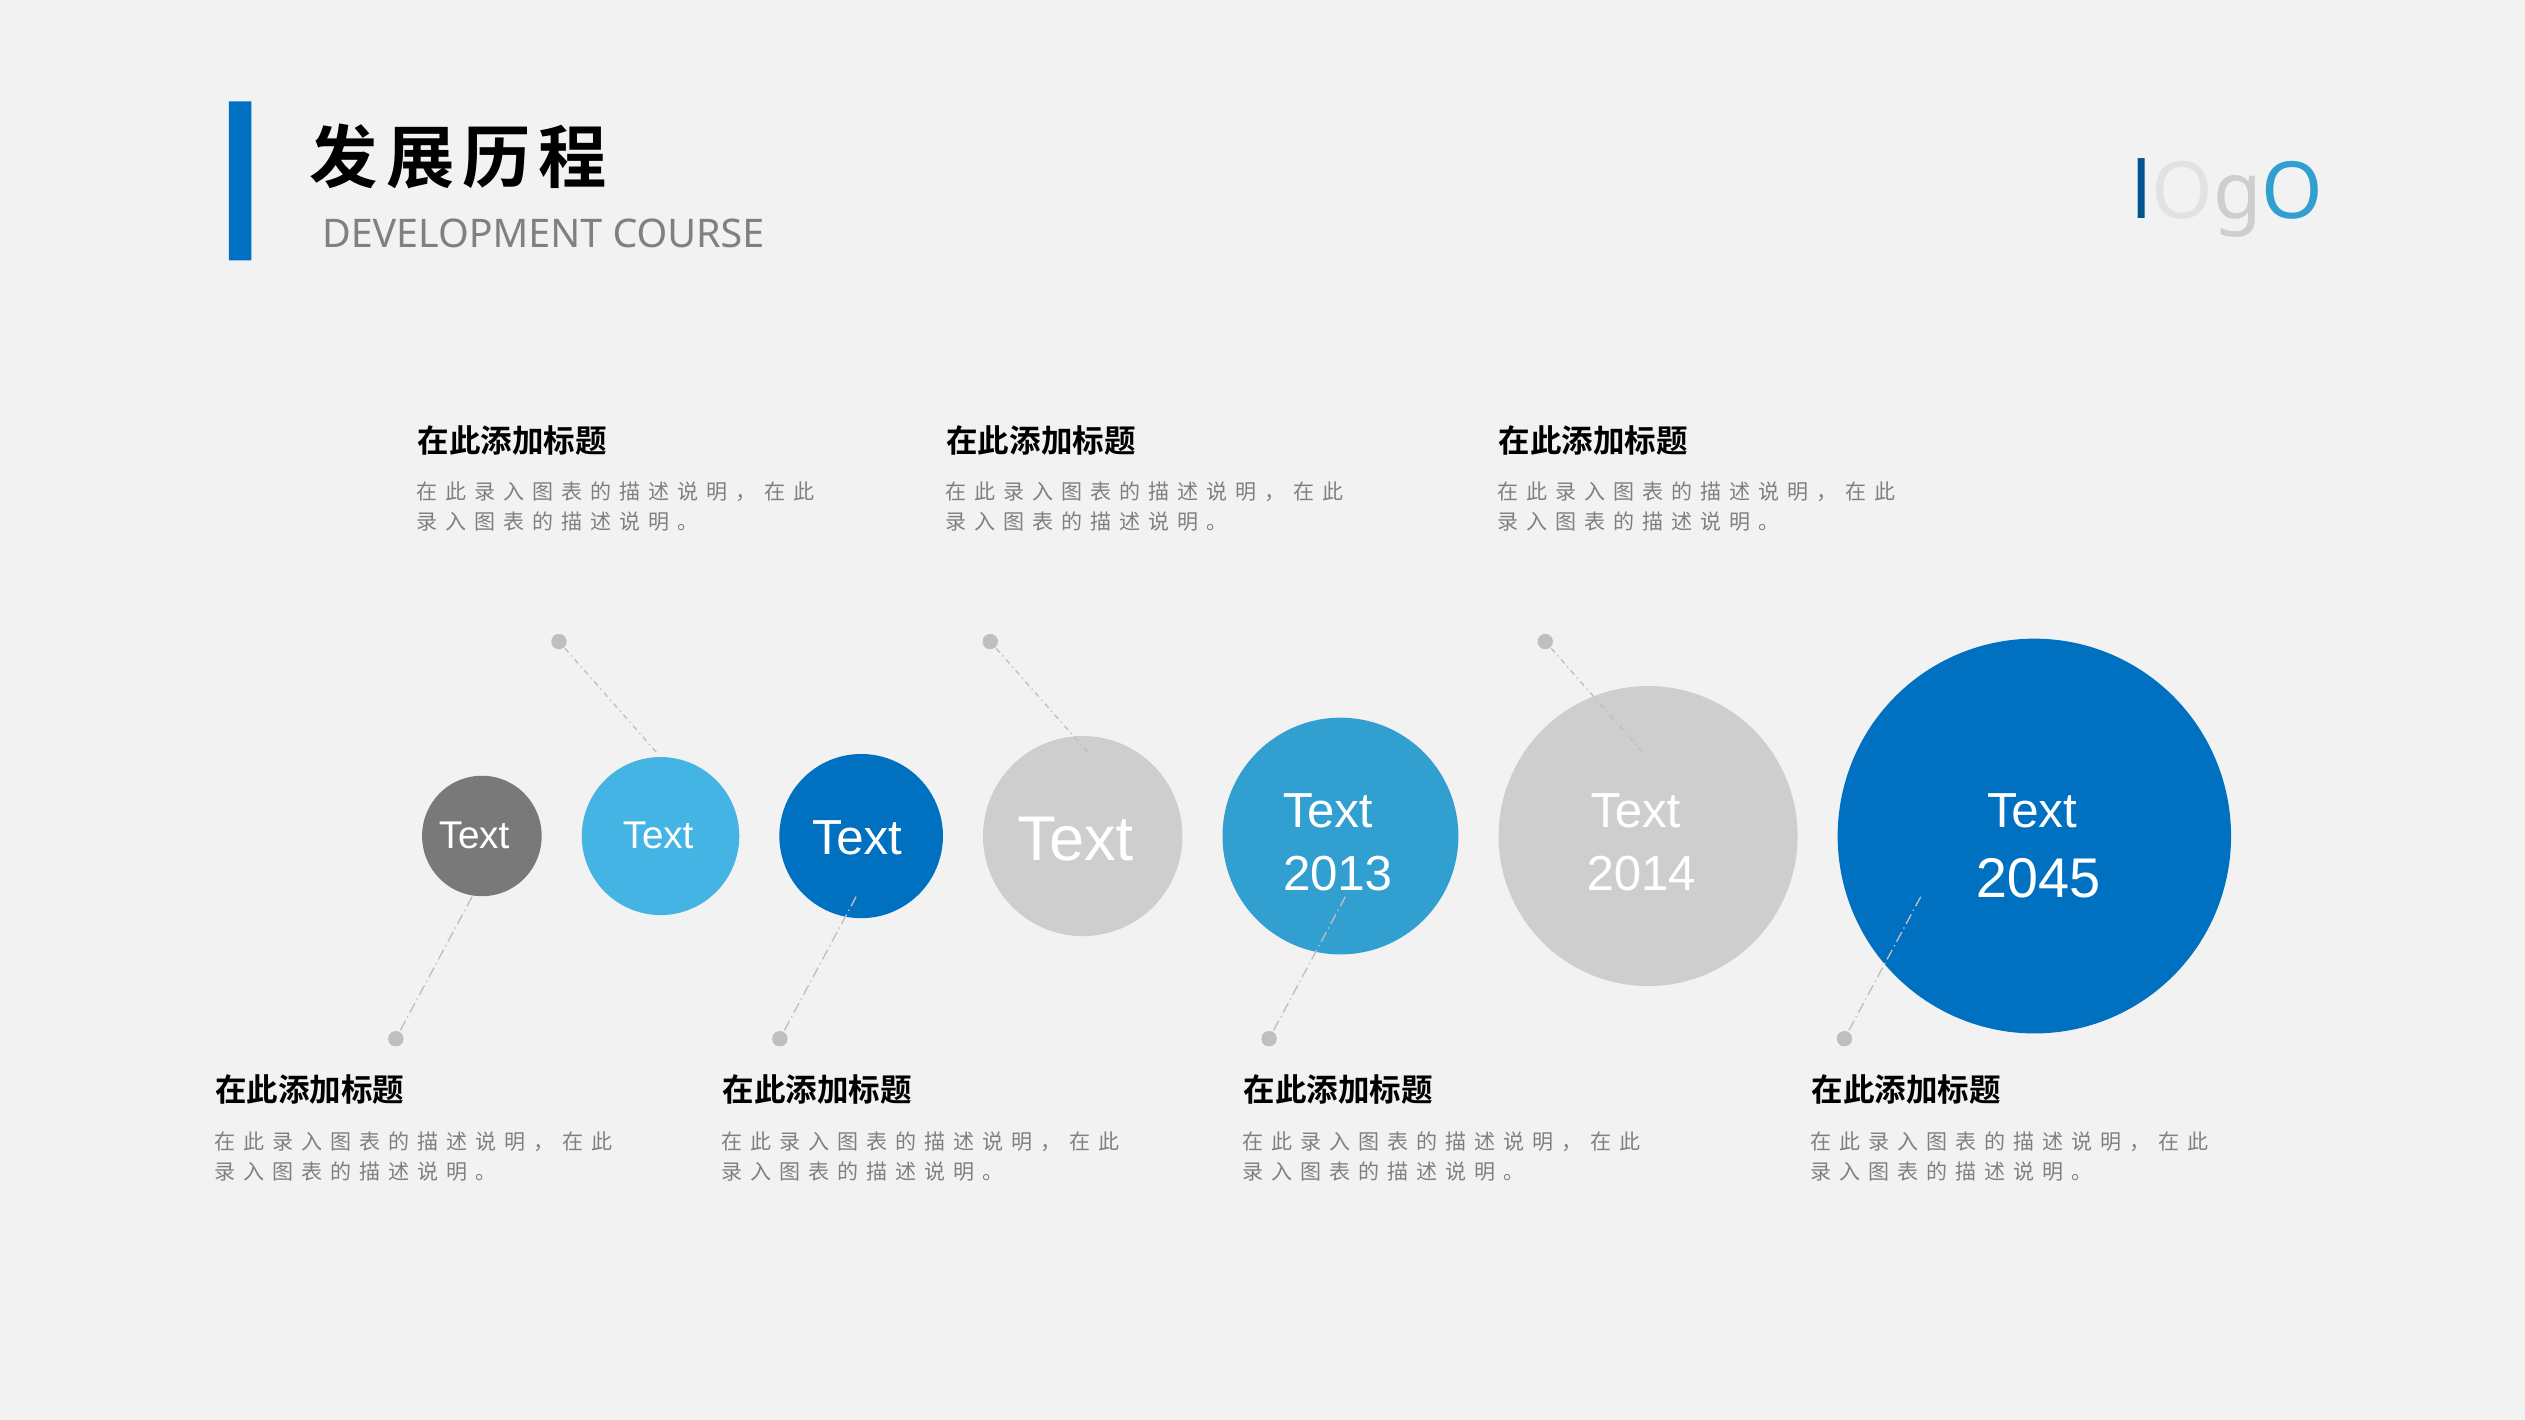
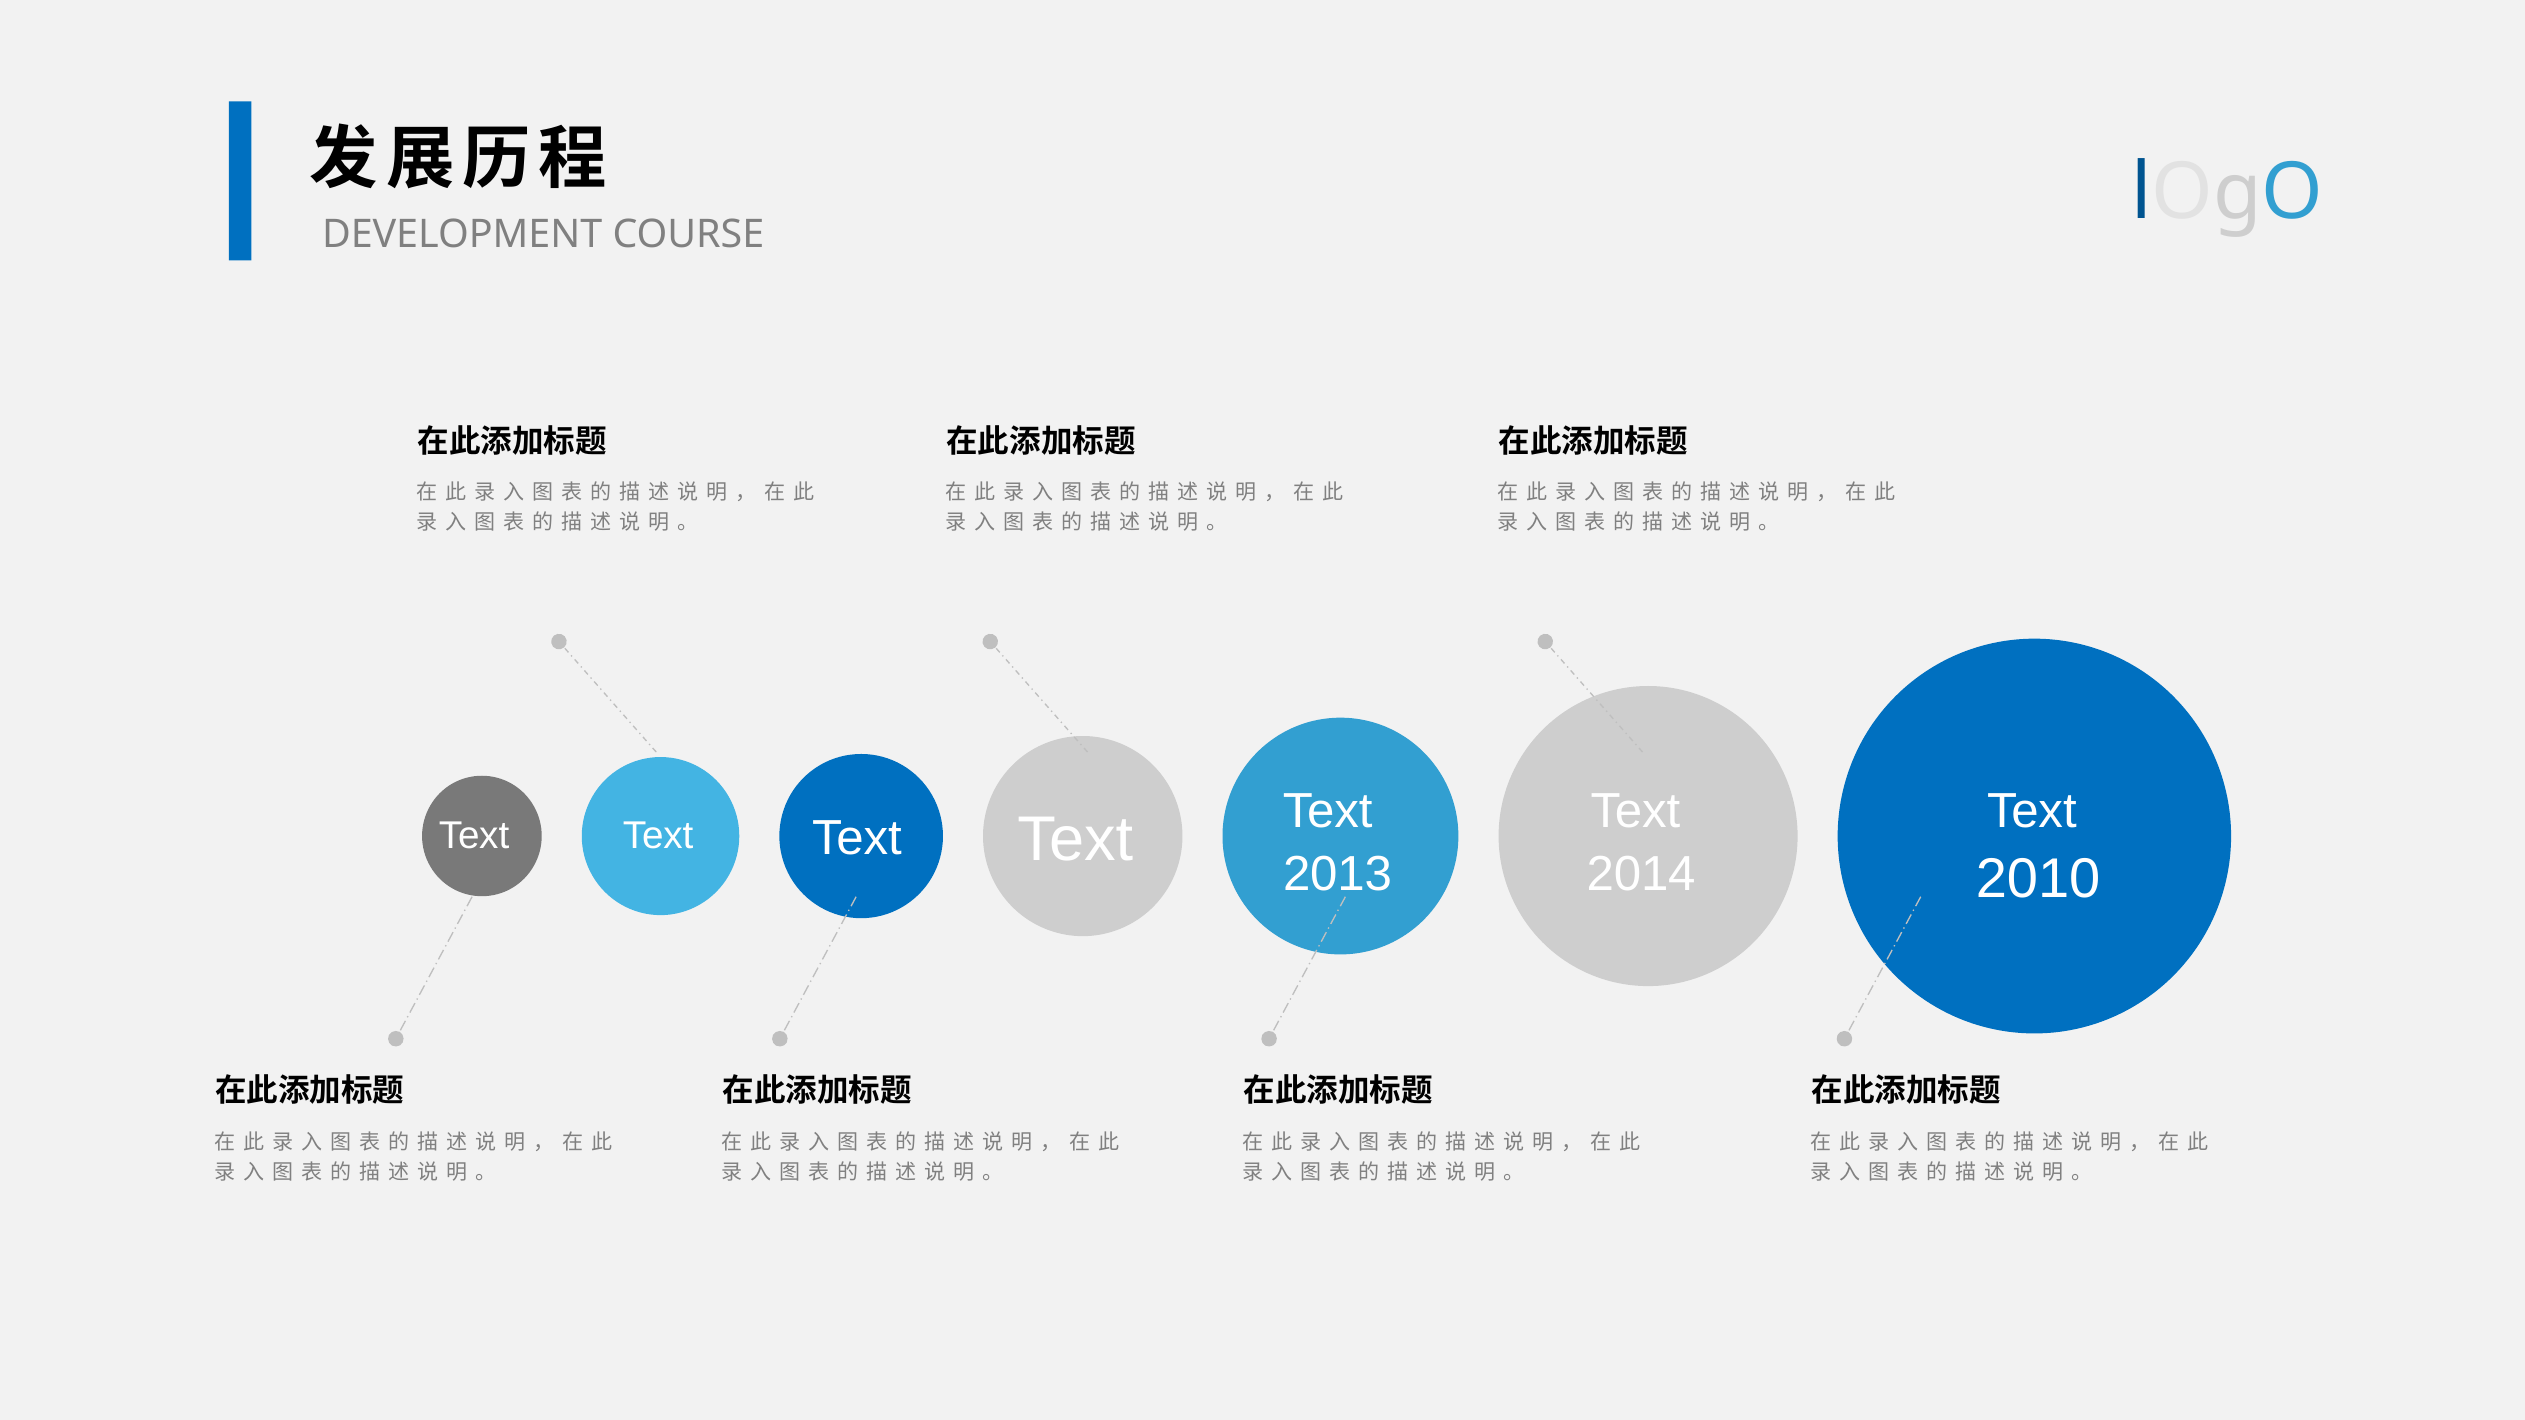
2045: 2045 -> 2010
